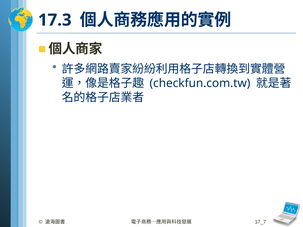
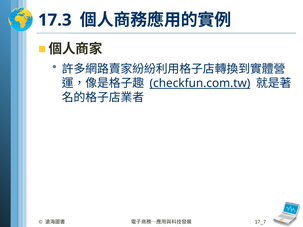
checkfun.com.tw underline: none -> present
